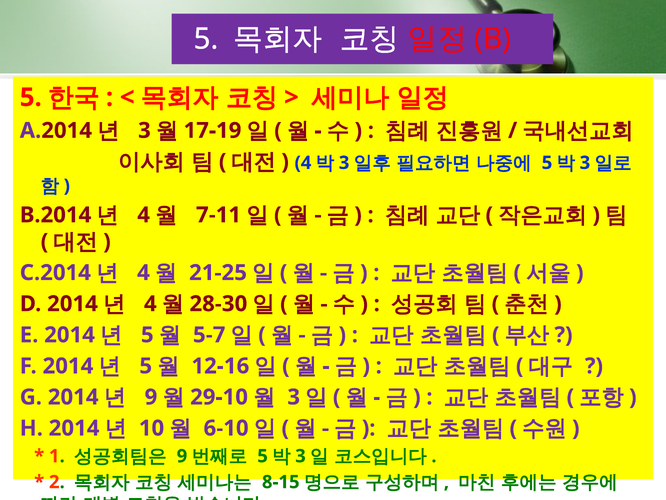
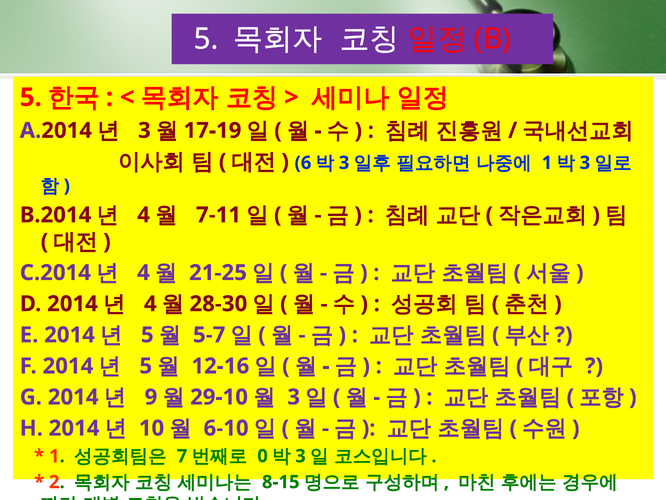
4 at (303, 163): 4 -> 6
5 at (547, 163): 5 -> 1
9 at (182, 456): 9 -> 7
5 at (263, 456): 5 -> 0
